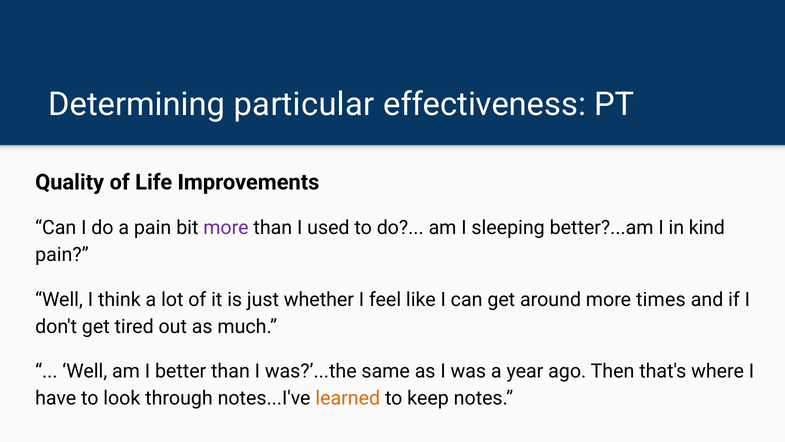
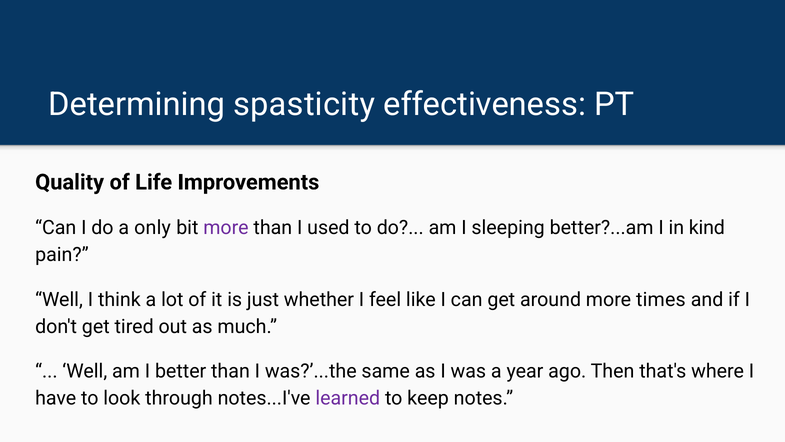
particular: particular -> spasticity
a pain: pain -> only
learned colour: orange -> purple
